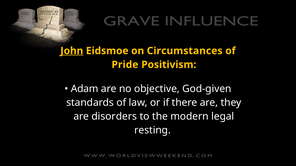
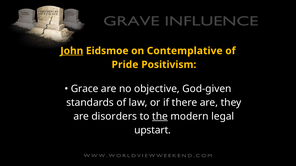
Circumstances: Circumstances -> Contemplative
Adam: Adam -> Grace
the underline: none -> present
resting: resting -> upstart
